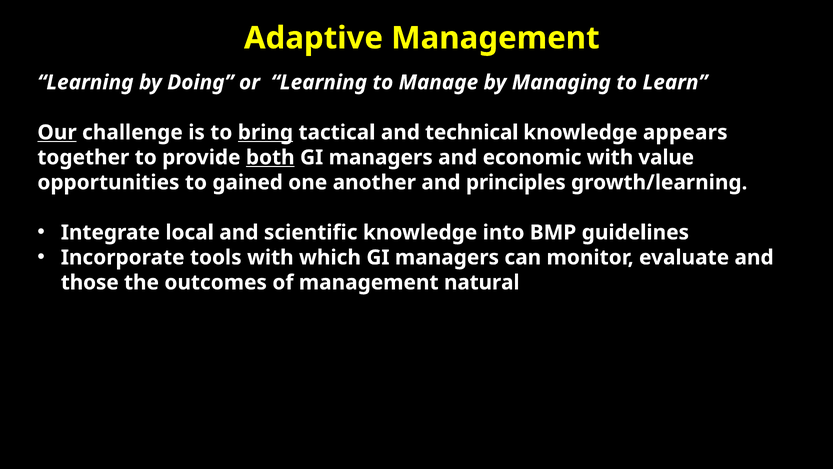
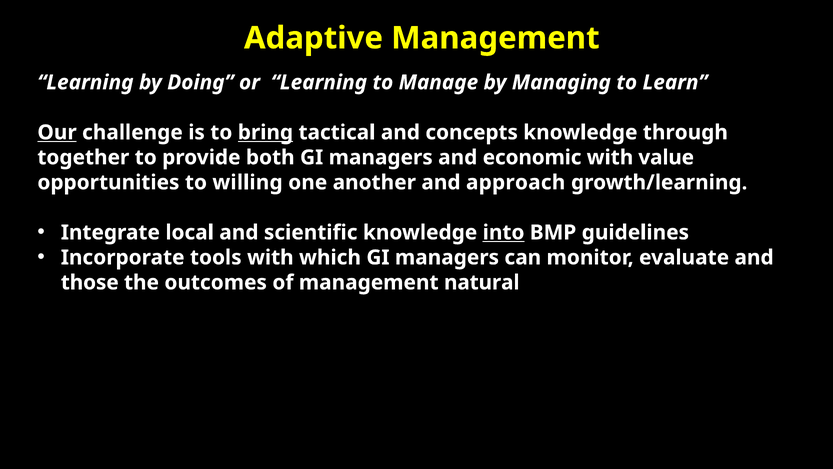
technical: technical -> concepts
appears: appears -> through
both underline: present -> none
gained: gained -> willing
principles: principles -> approach
into underline: none -> present
